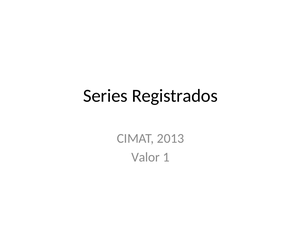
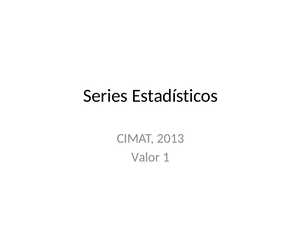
Registrados: Registrados -> Estadísticos
